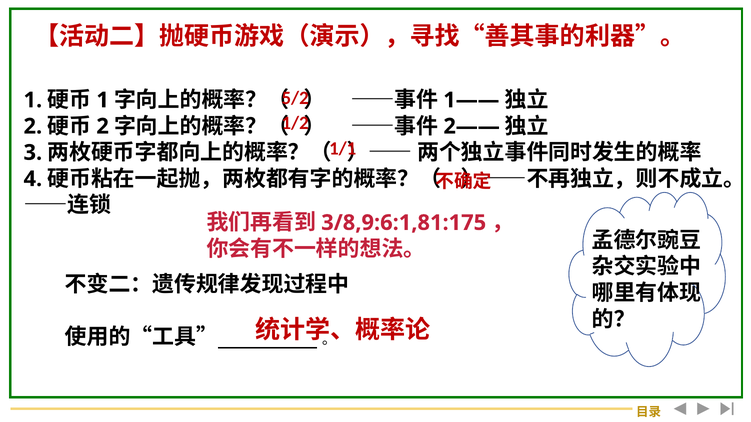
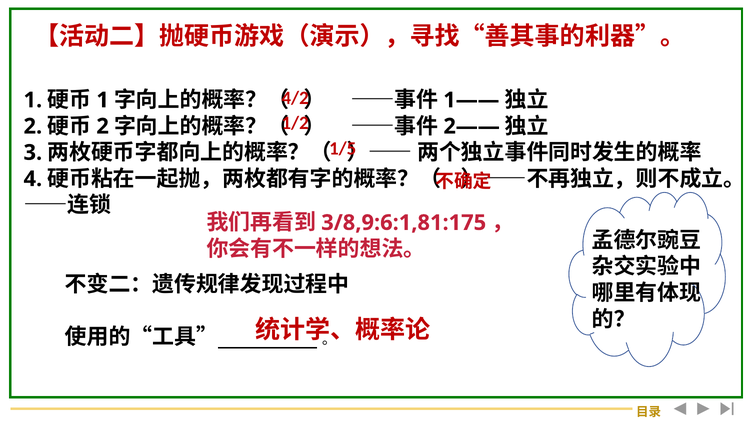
5/2: 5/2 -> 4/2
1/1: 1/1 -> 1/5
